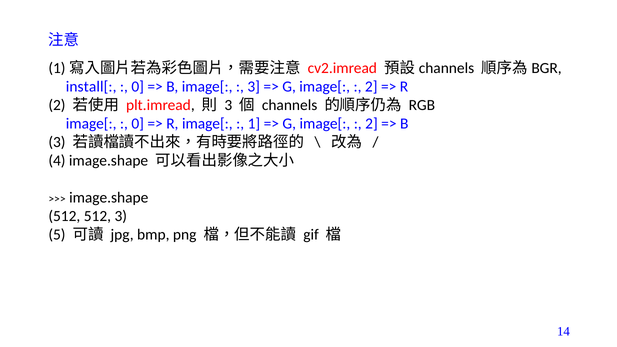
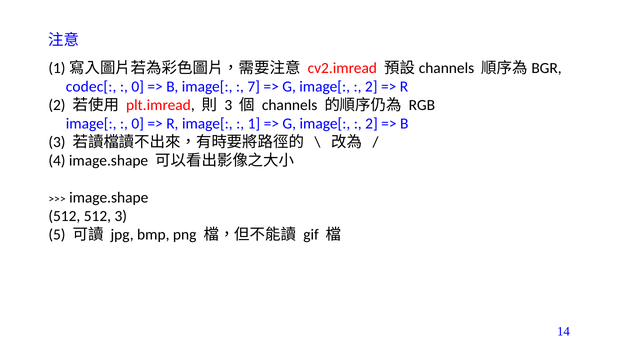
install[: install[ -> codec[
3 at (254, 87): 3 -> 7
